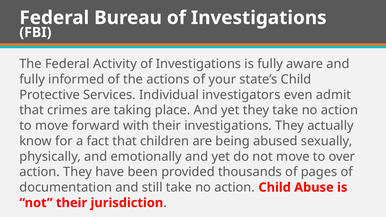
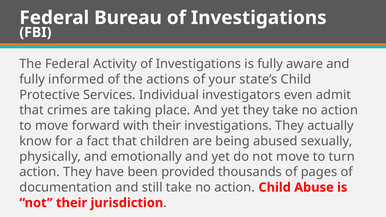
over: over -> turn
